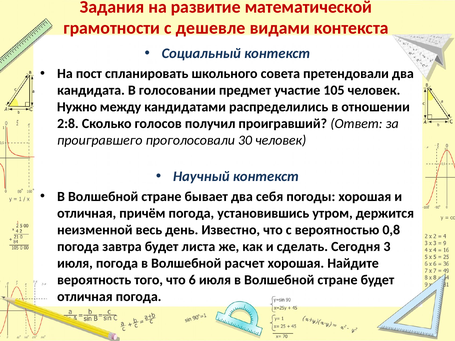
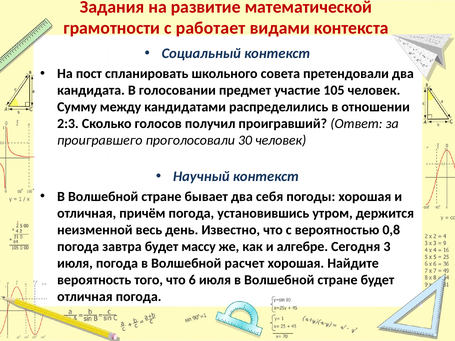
дешевле: дешевле -> работает
Нужно: Нужно -> Сумму
2:8: 2:8 -> 2:3
листа: листа -> массу
сделать: сделать -> алгебре
